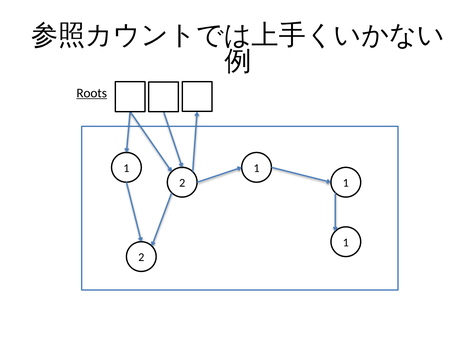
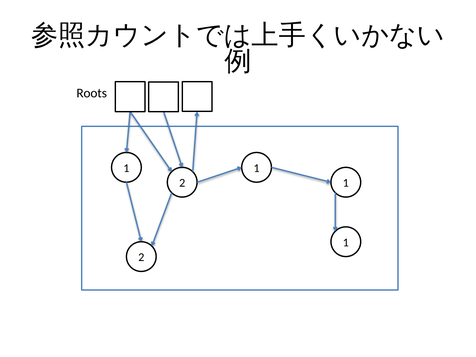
Roots underline: present -> none
